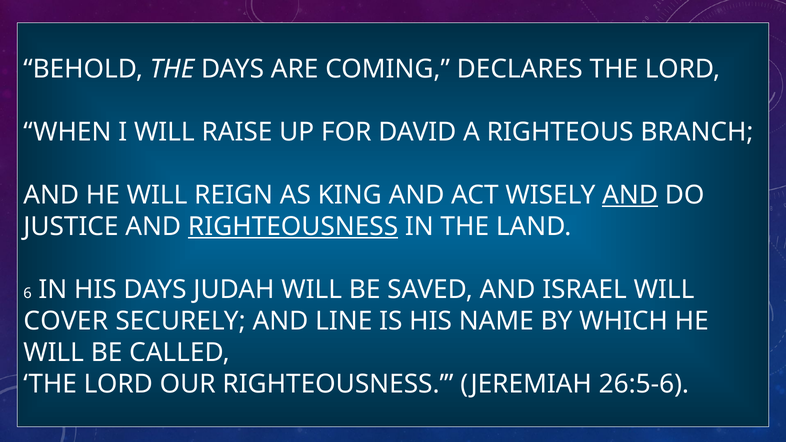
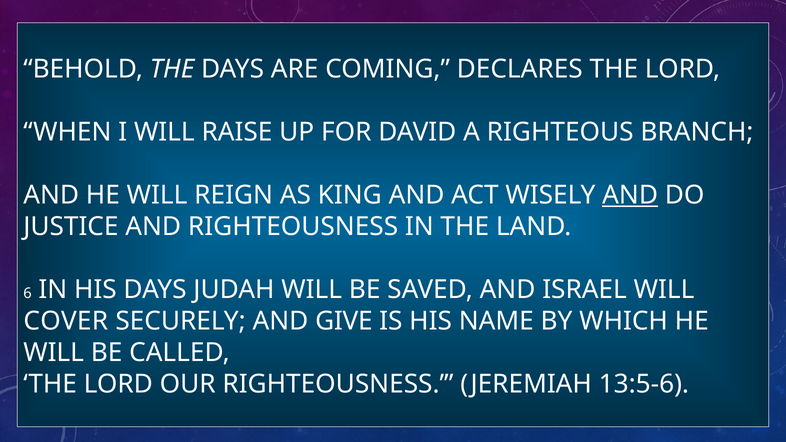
RIGHTEOUSNESS at (293, 227) underline: present -> none
LINE: LINE -> GIVE
26:5-6: 26:5-6 -> 13:5-6
